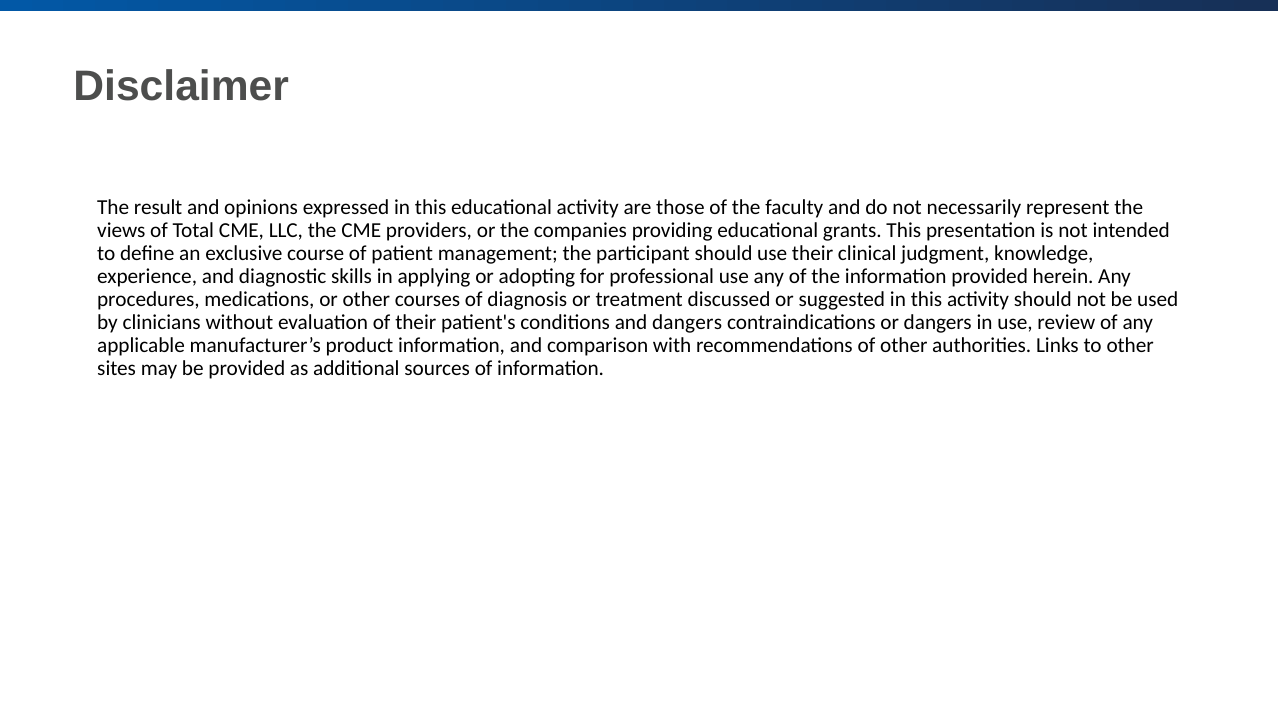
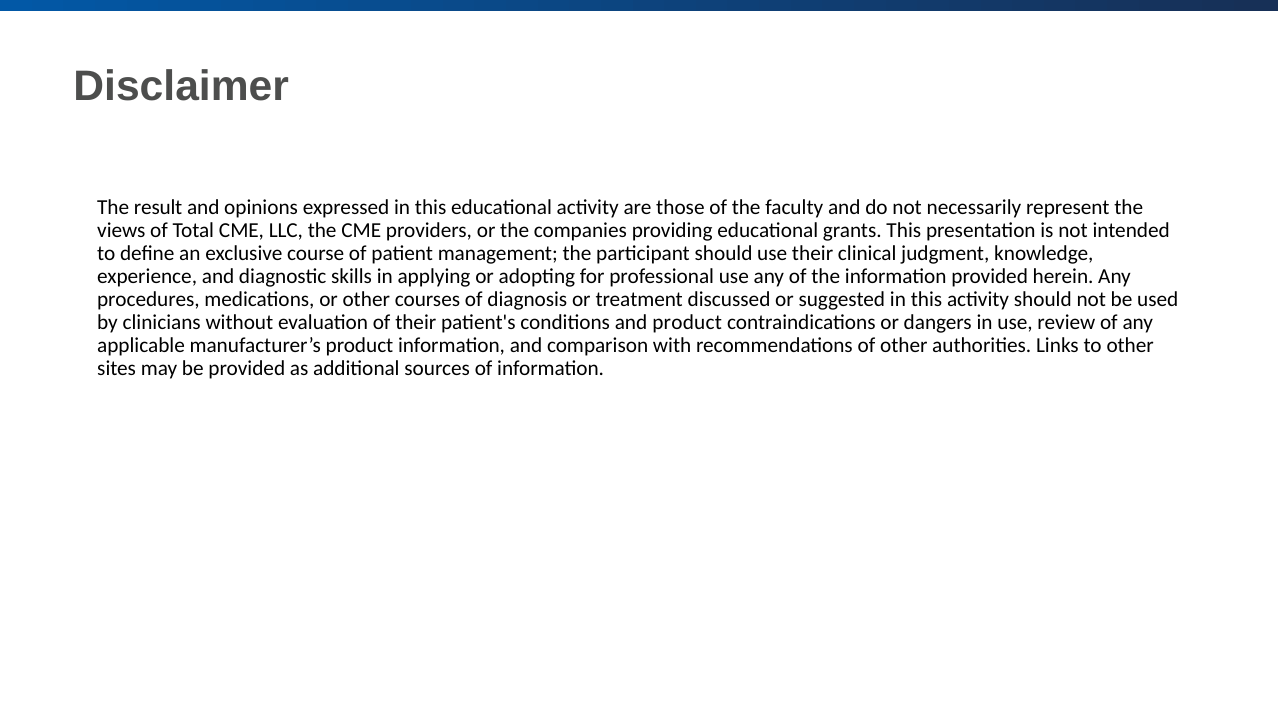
and dangers: dangers -> product
